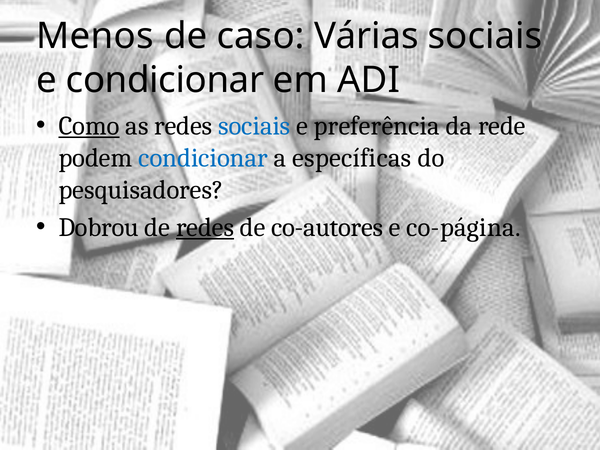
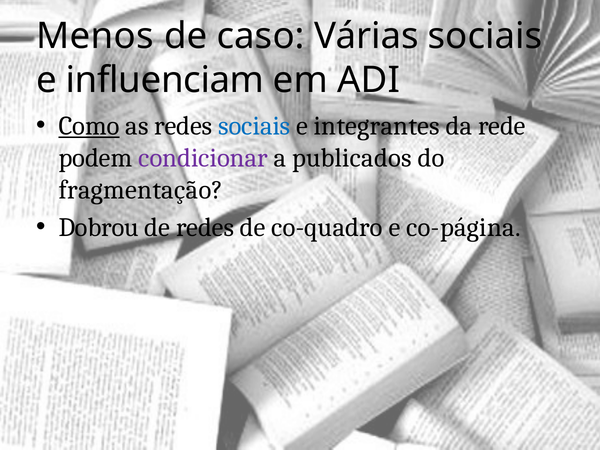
e condicionar: condicionar -> influenciam
preferência: preferência -> integrantes
condicionar at (203, 158) colour: blue -> purple
específicas: específicas -> publicados
pesquisadores: pesquisadores -> fragmentação
redes at (205, 227) underline: present -> none
co-autores: co-autores -> co-quadro
